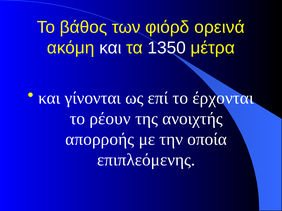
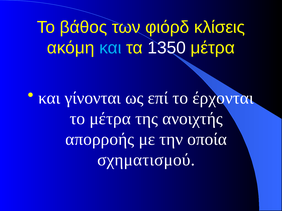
ορεινά: ορεινά -> κλίσεις
και at (110, 48) colour: white -> light blue
το ρέουν: ρέουν -> μέτρα
επιπλεόμενης: επιπλεόμενης -> σχηματισμού
